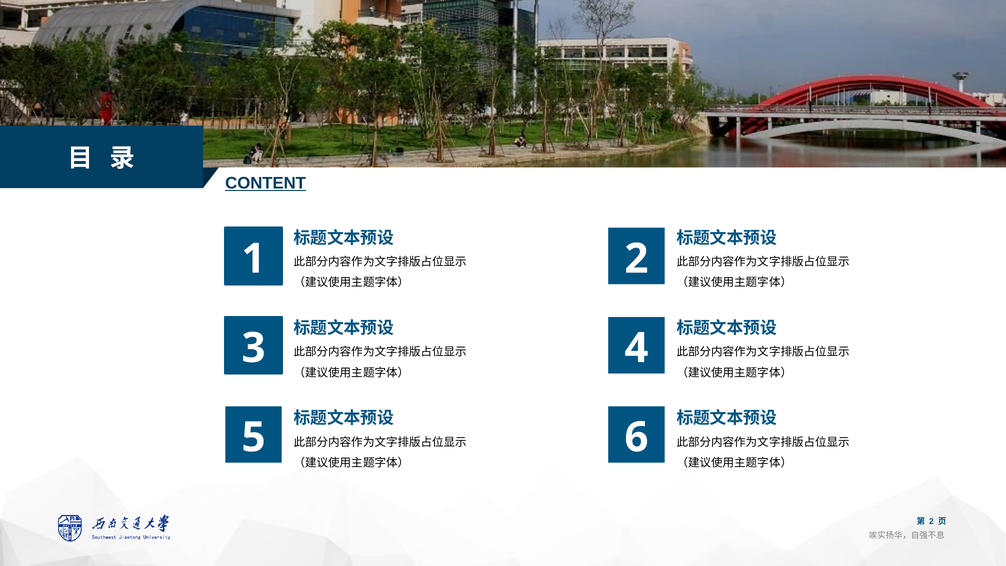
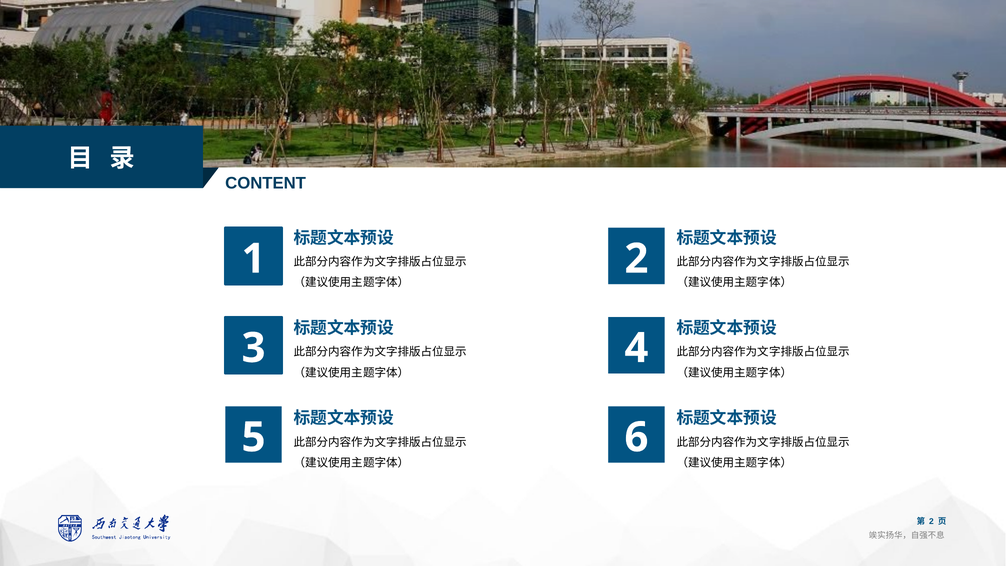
CONTENT underline: present -> none
